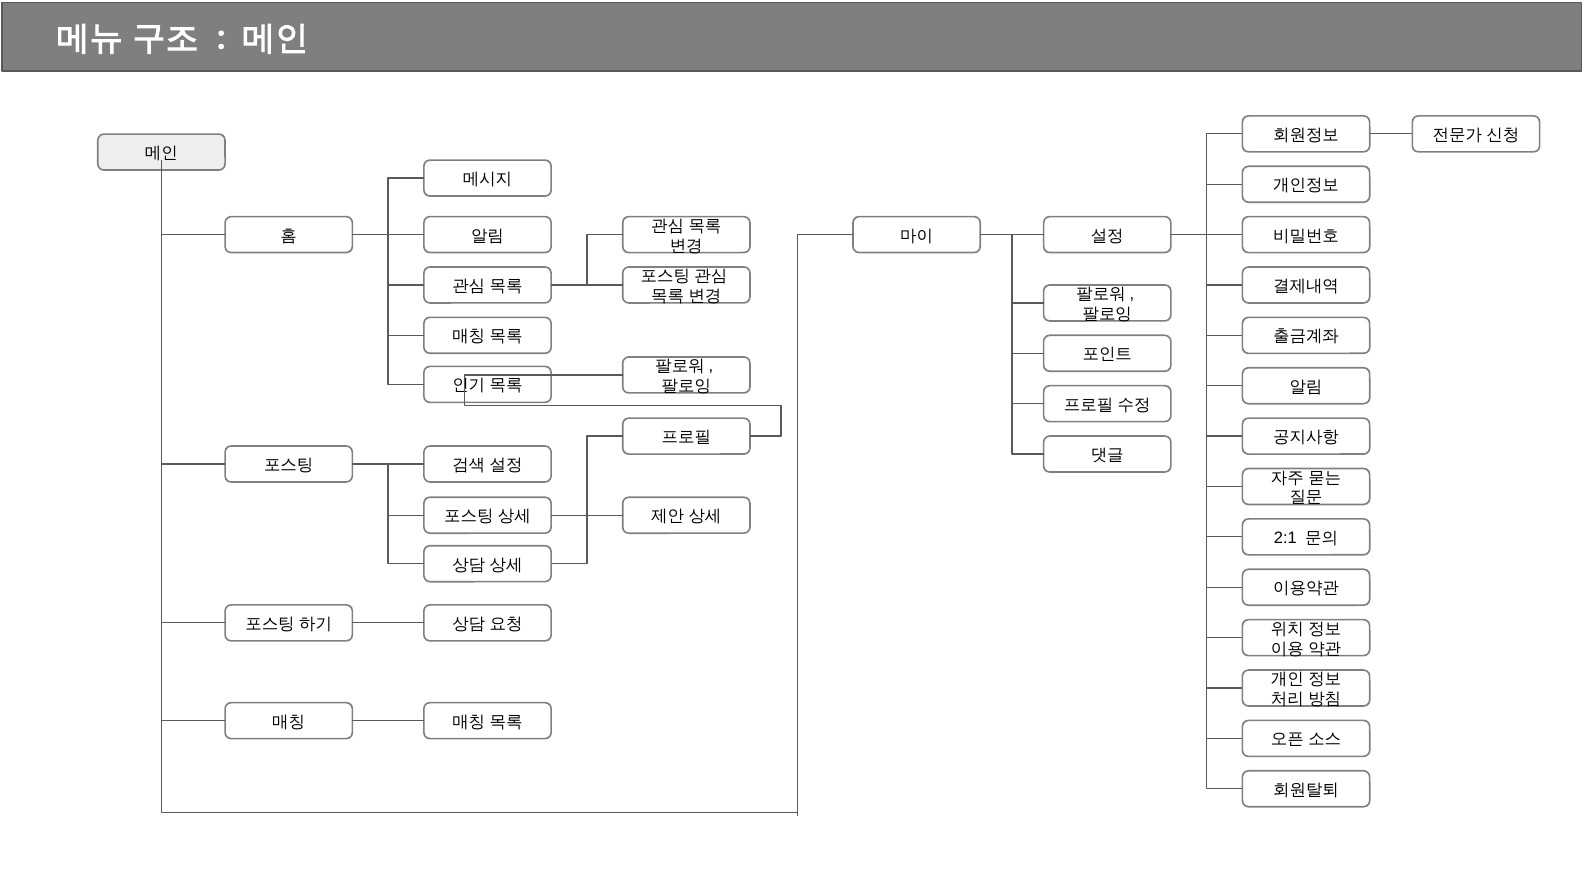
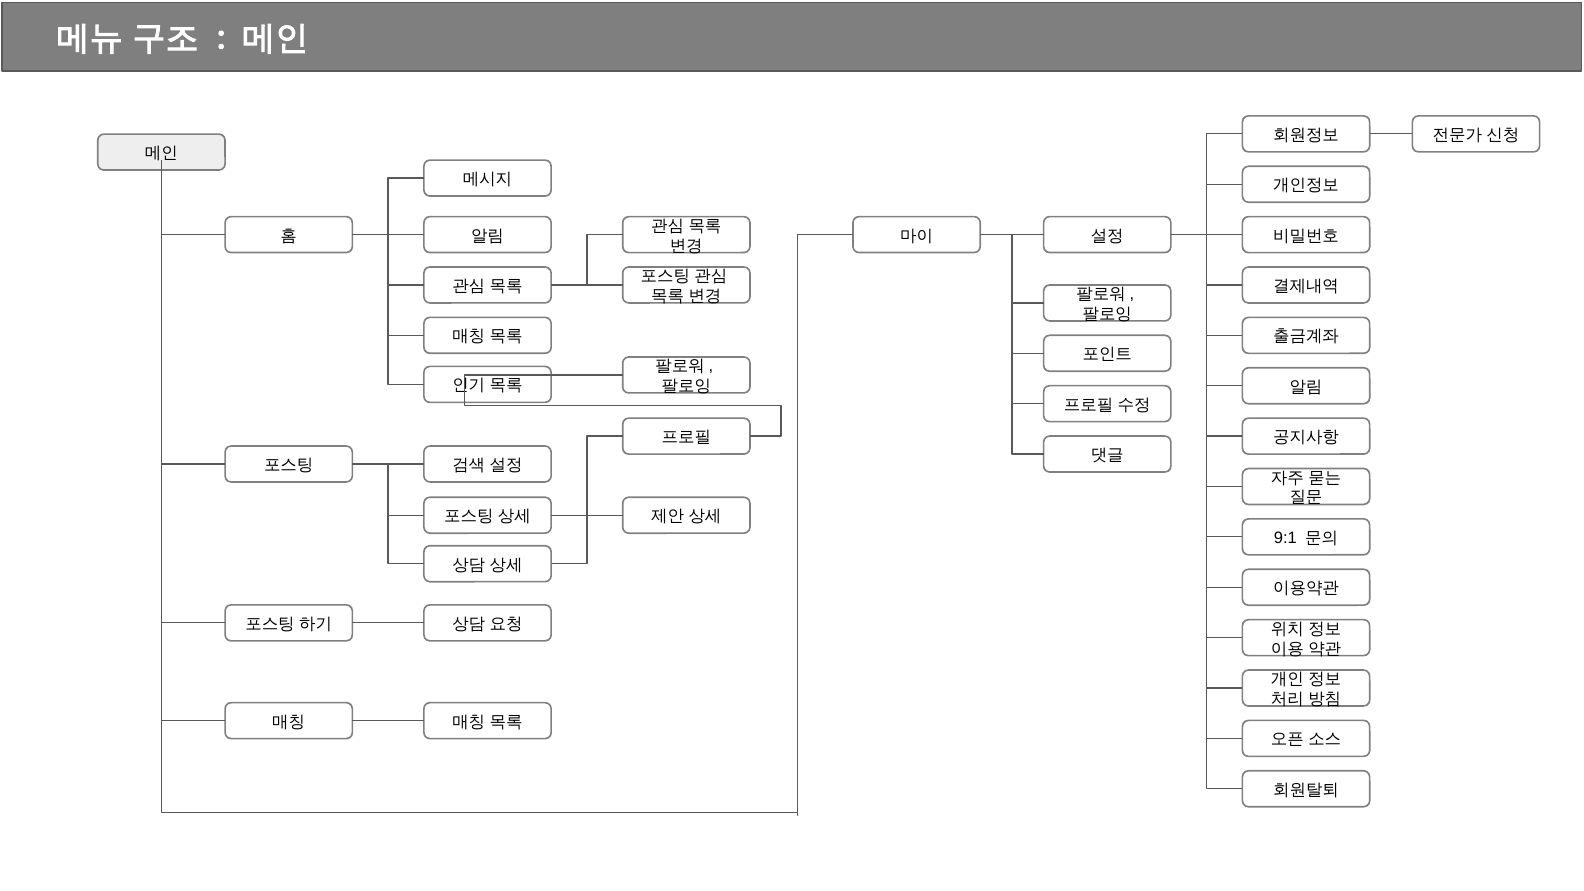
2:1: 2:1 -> 9:1
